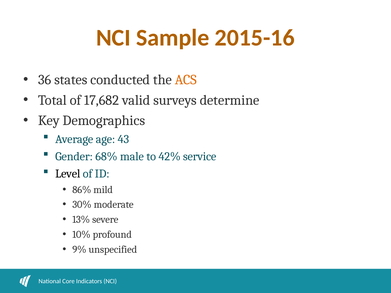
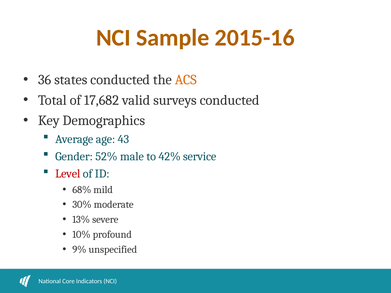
surveys determine: determine -> conducted
68%: 68% -> 52%
Level colour: black -> red
86%: 86% -> 68%
